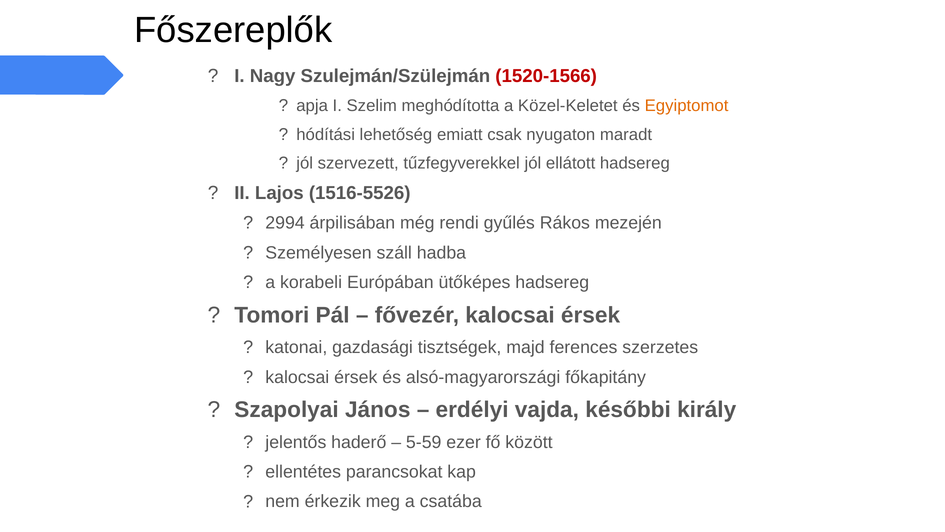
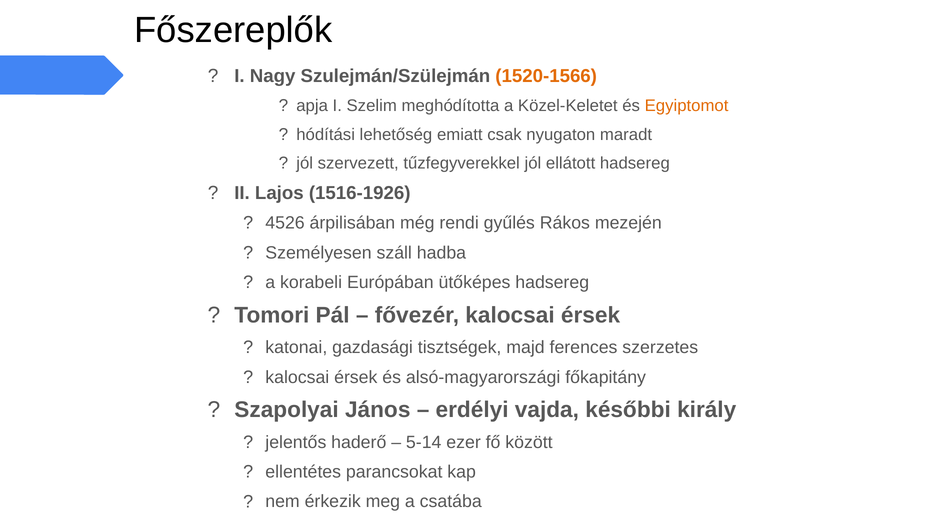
1520-1566 colour: red -> orange
1516-5526: 1516-5526 -> 1516-1926
2994: 2994 -> 4526
5-59: 5-59 -> 5-14
